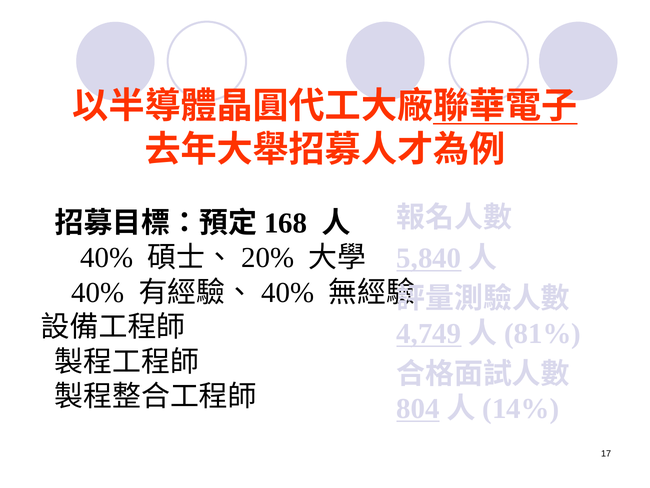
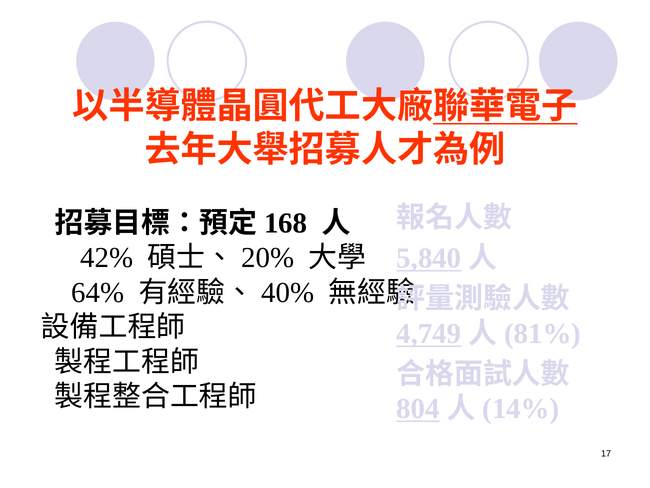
40% at (107, 258): 40% -> 42%
40% at (98, 292): 40% -> 64%
